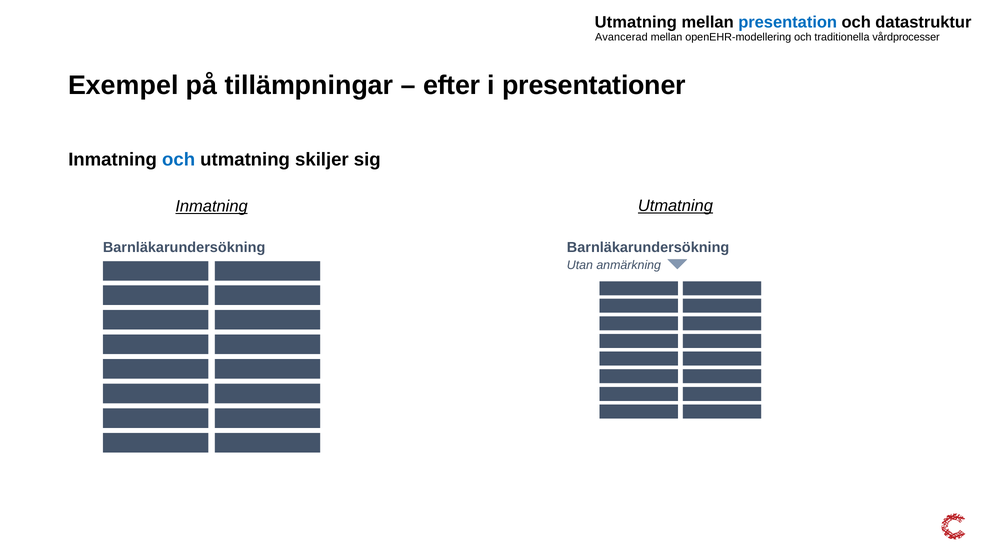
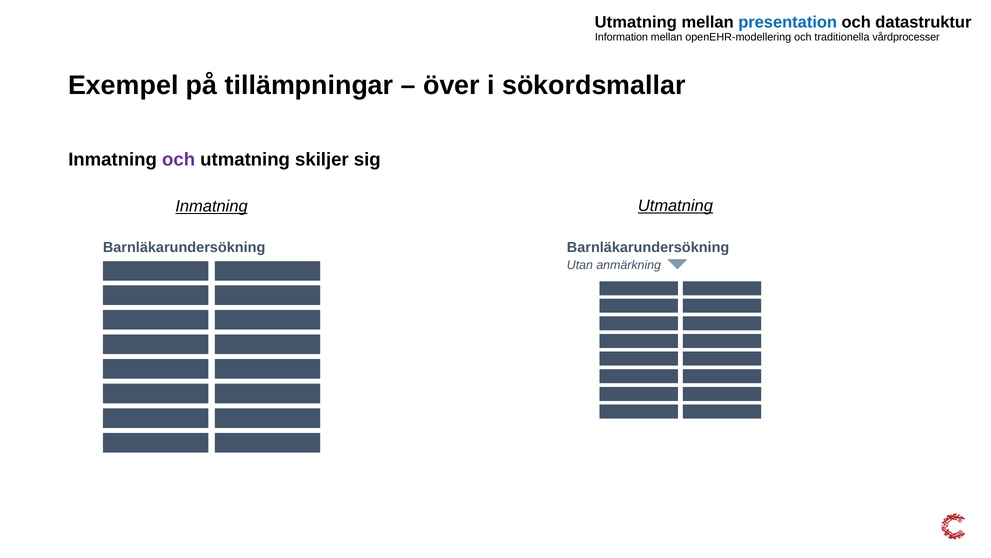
Avancerad: Avancerad -> Information
efter: efter -> över
presentationer: presentationer -> sökordsmallar
och at (179, 159) colour: blue -> purple
